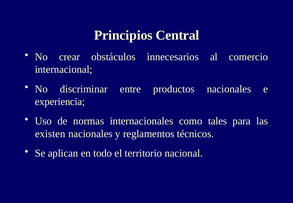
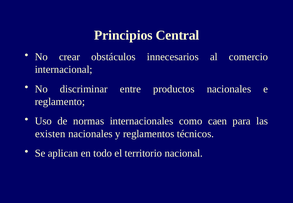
experiencia: experiencia -> reglamento
tales: tales -> caen
